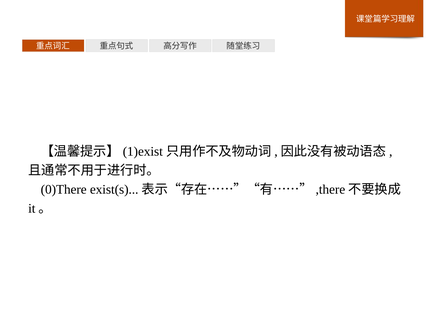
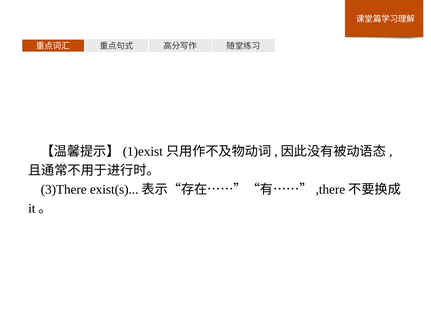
0)There: 0)There -> 3)There
